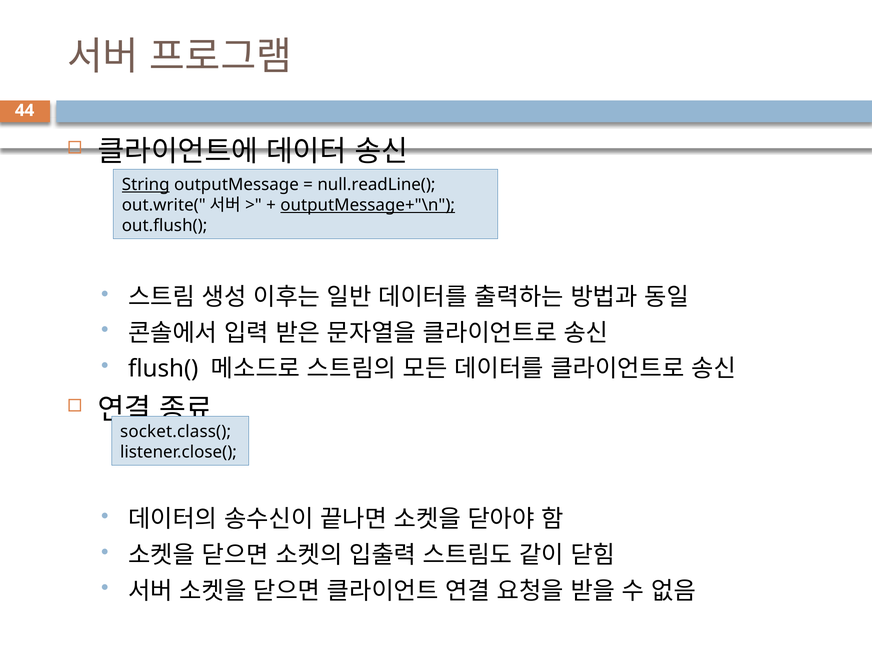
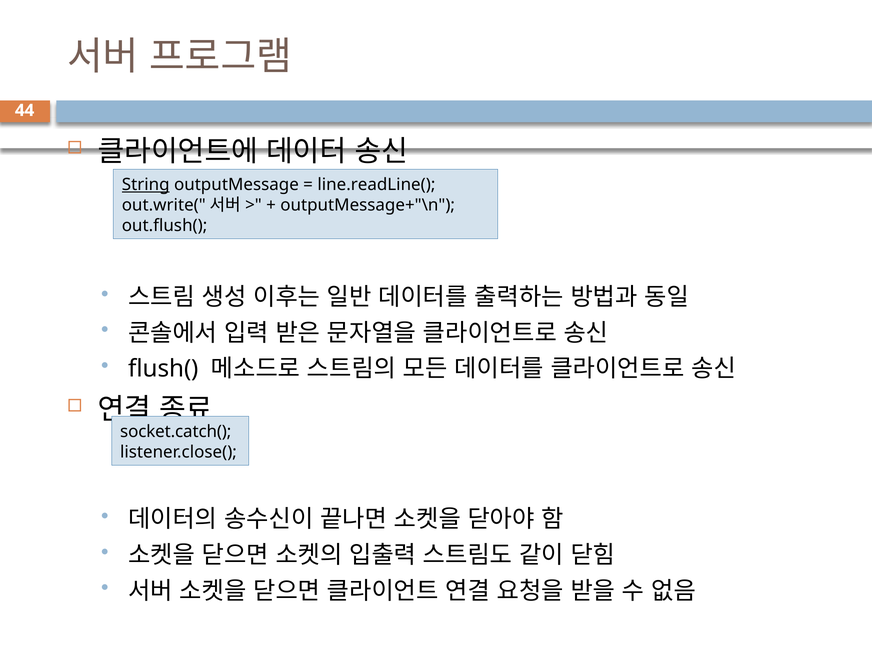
null.readLine(: null.readLine( -> line.readLine(
outputMessage+"\n underline: present -> none
socket.class(: socket.class( -> socket.catch(
